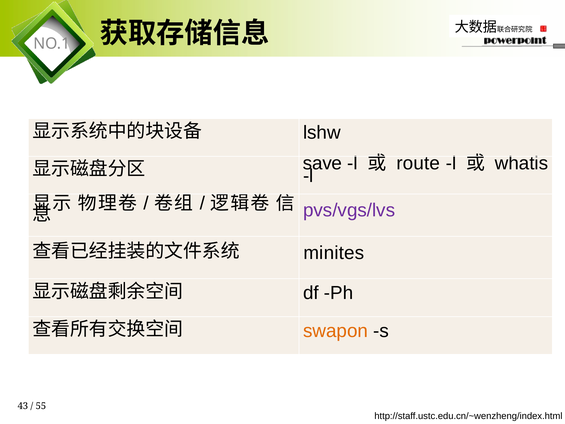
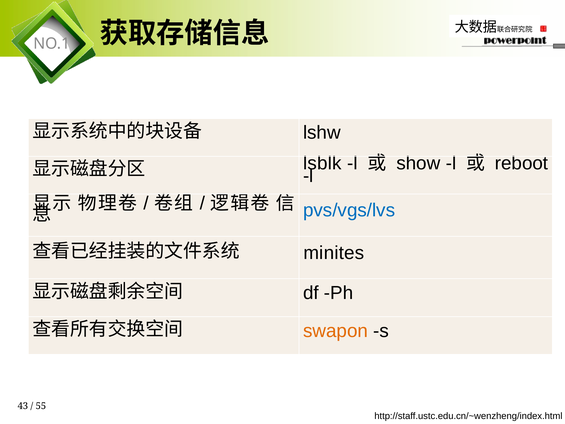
save: save -> lsblk
route: route -> show
whatis: whatis -> reboot
pvs/vgs/lvs colour: purple -> blue
